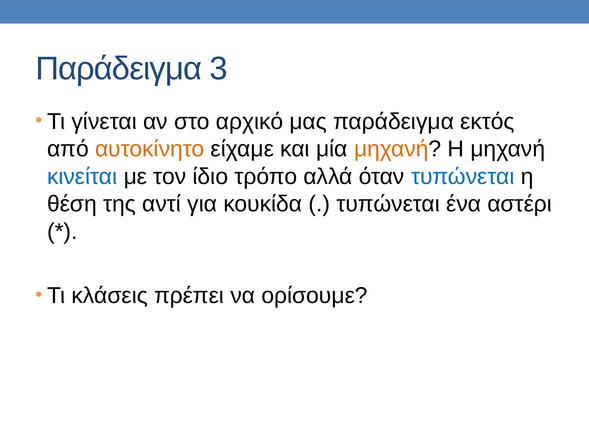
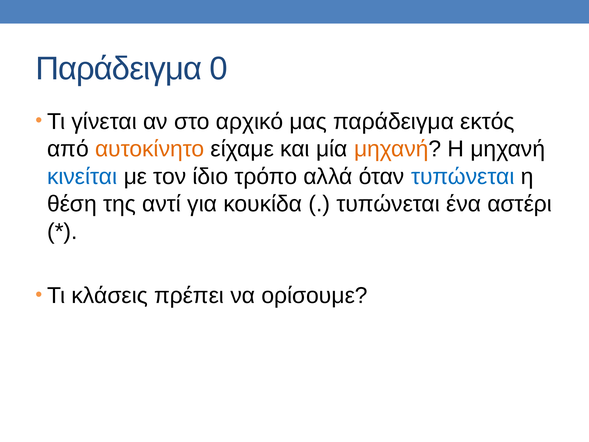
3: 3 -> 0
